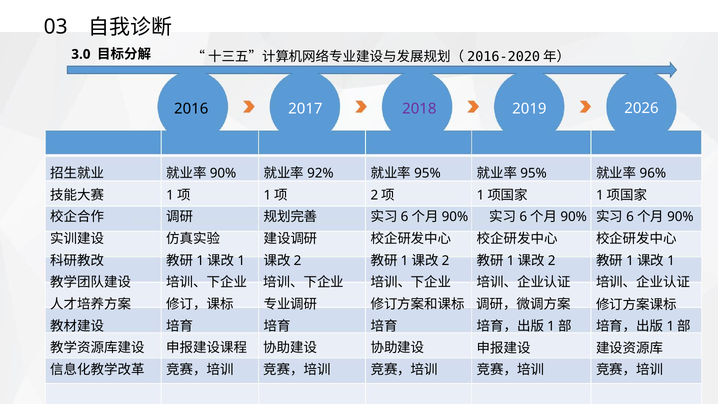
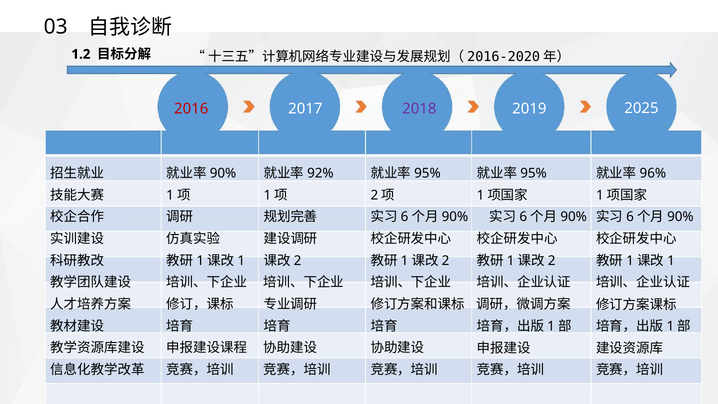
3.0: 3.0 -> 1.2
2016 colour: black -> red
2026: 2026 -> 2025
